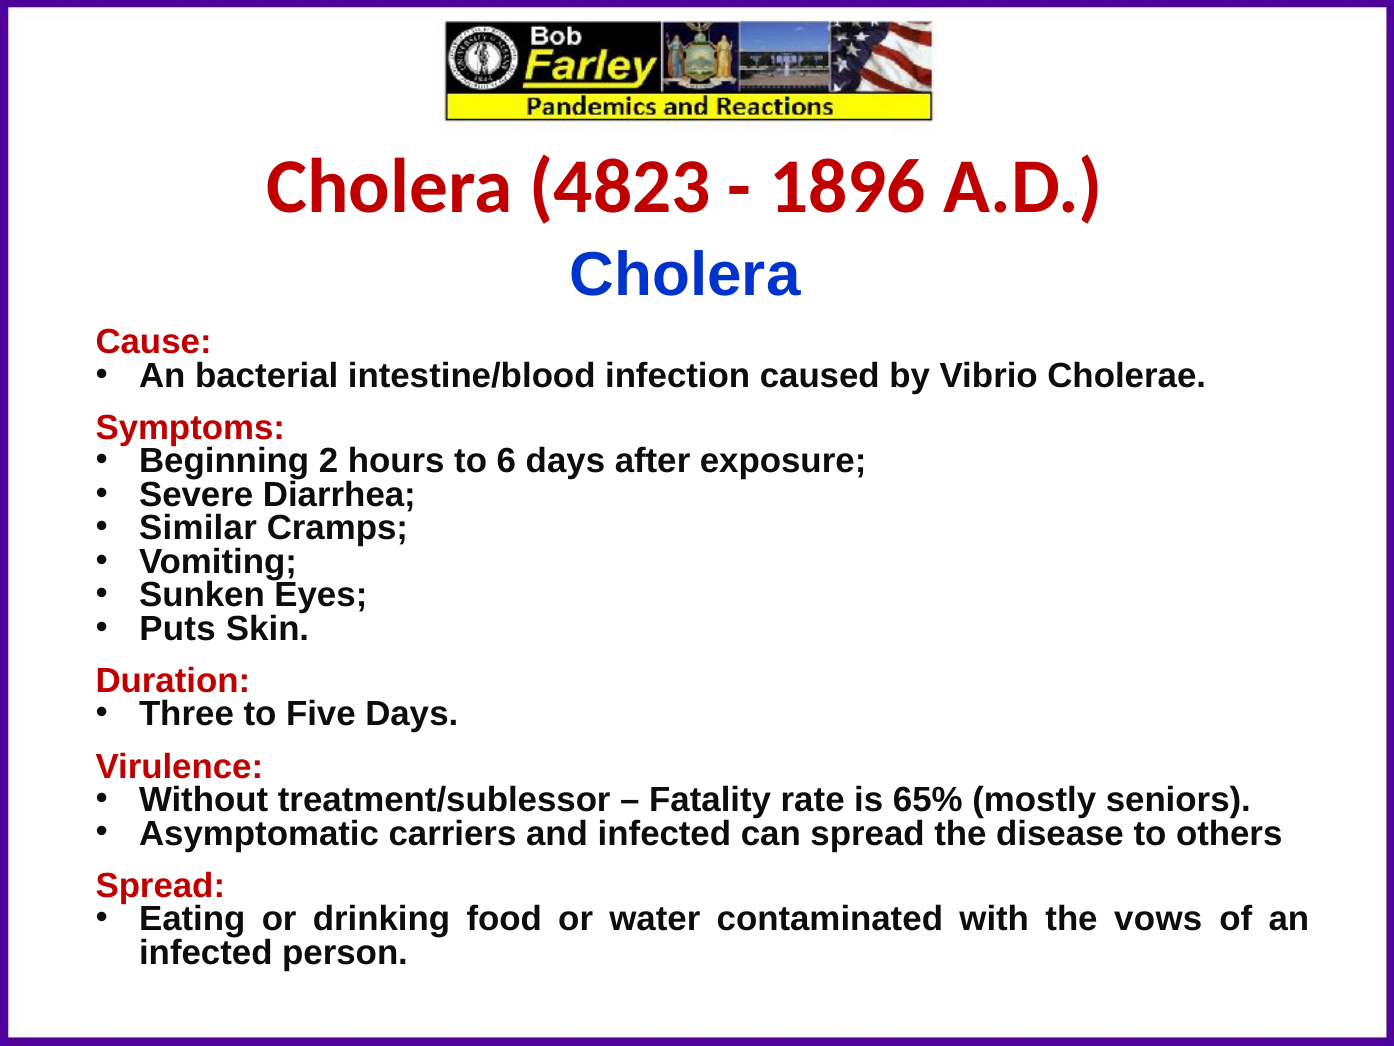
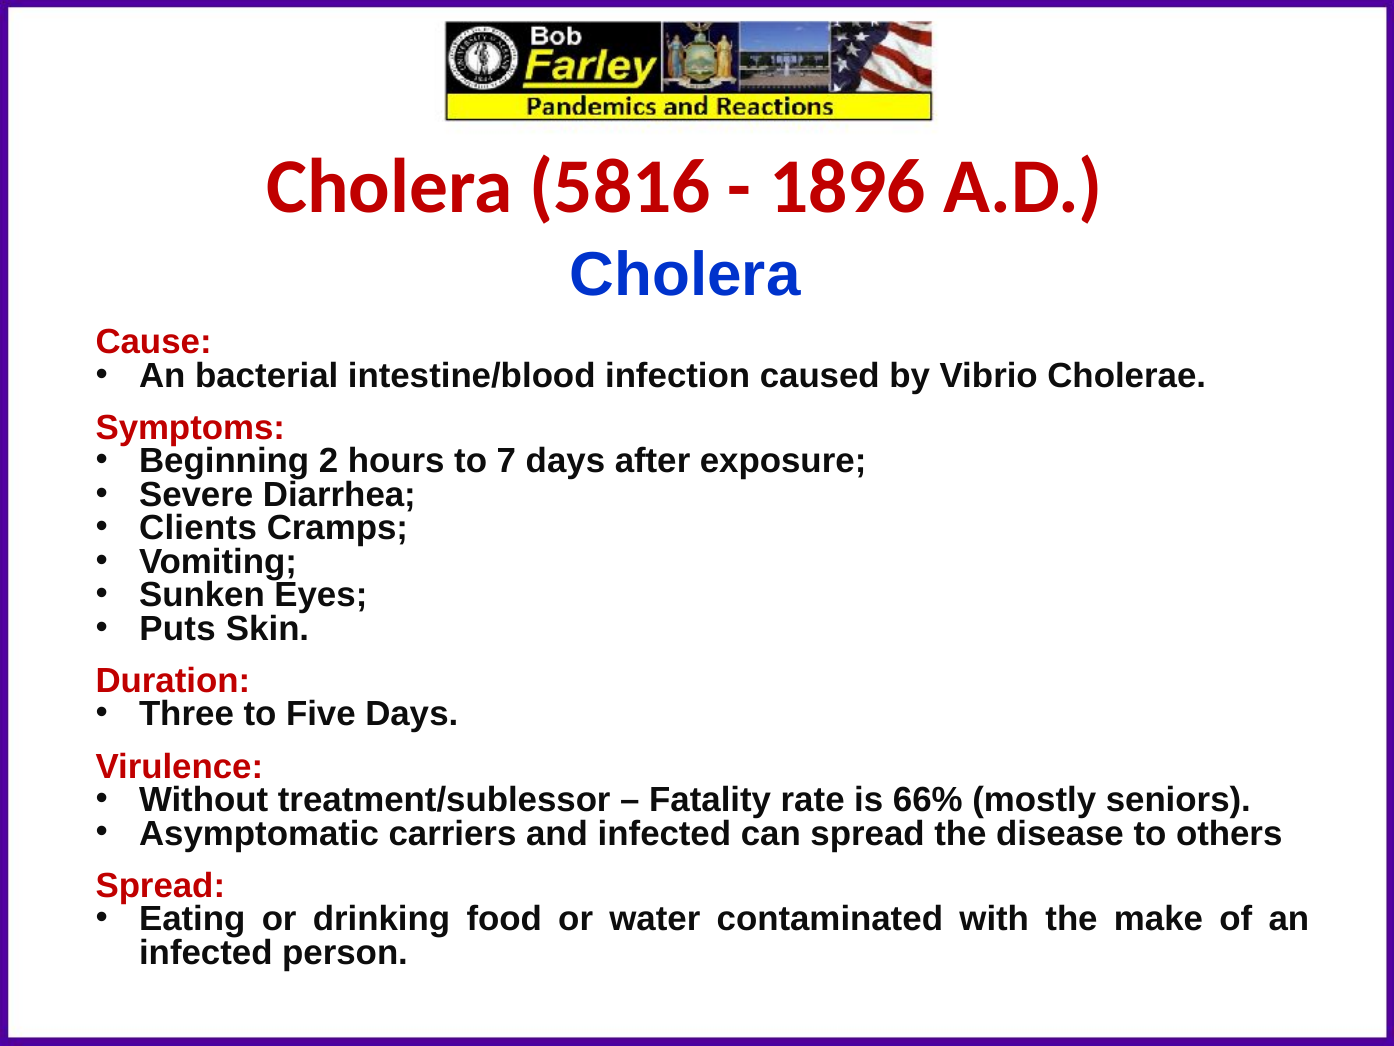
4823: 4823 -> 5816
6: 6 -> 7
Similar: Similar -> Clients
65%: 65% -> 66%
vows: vows -> make
